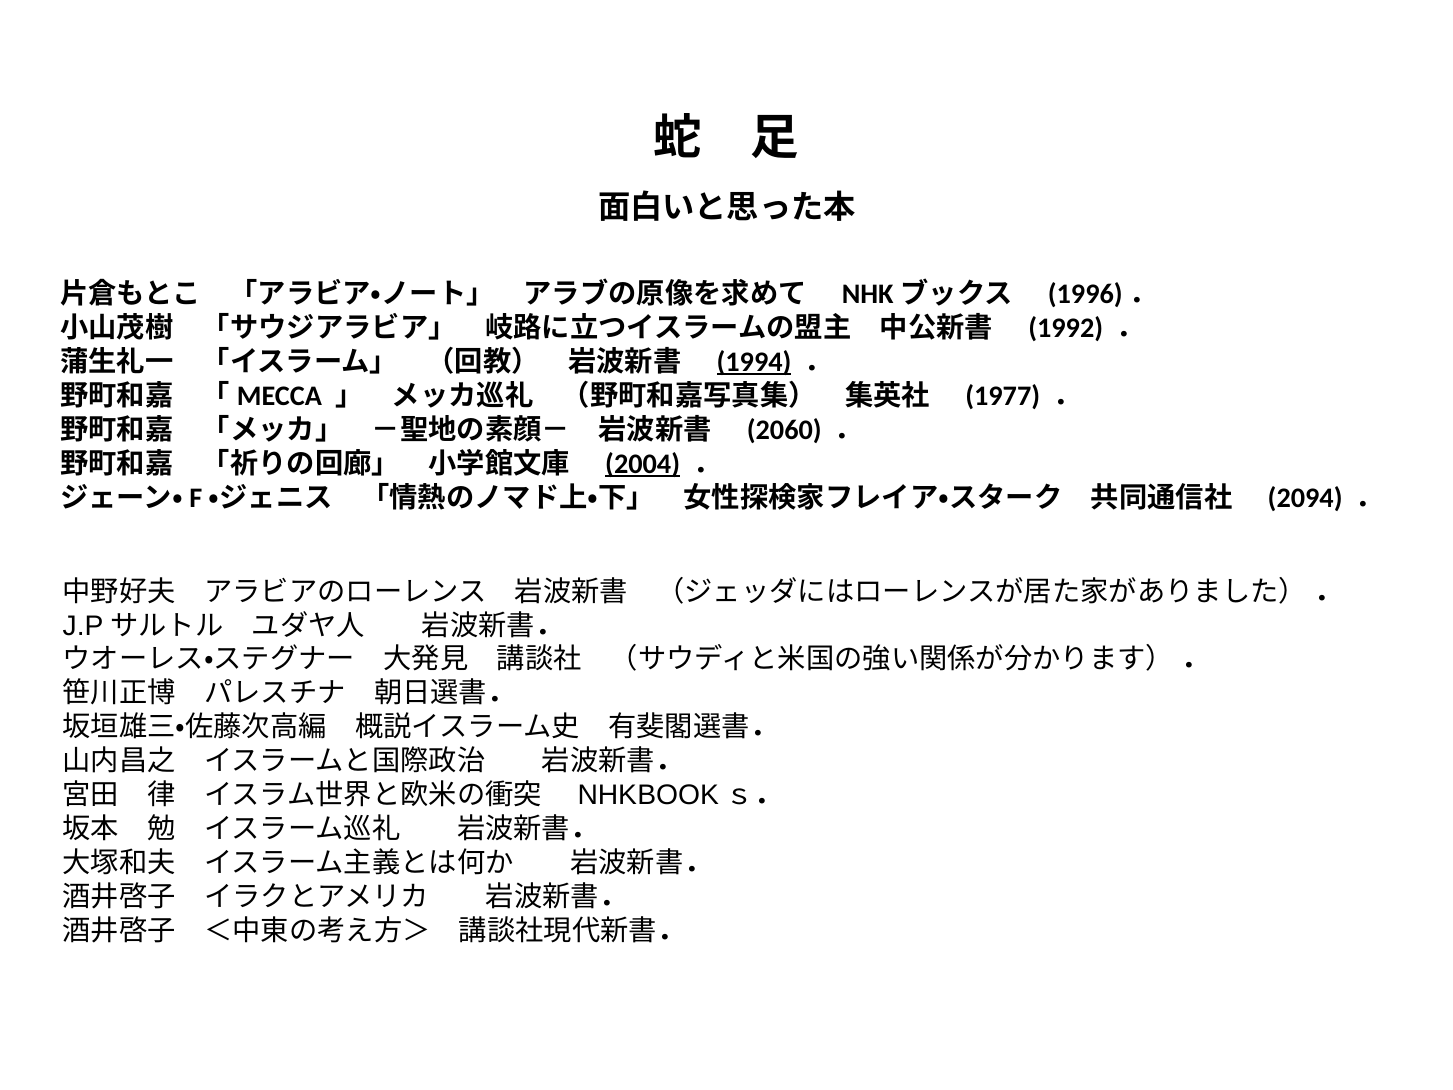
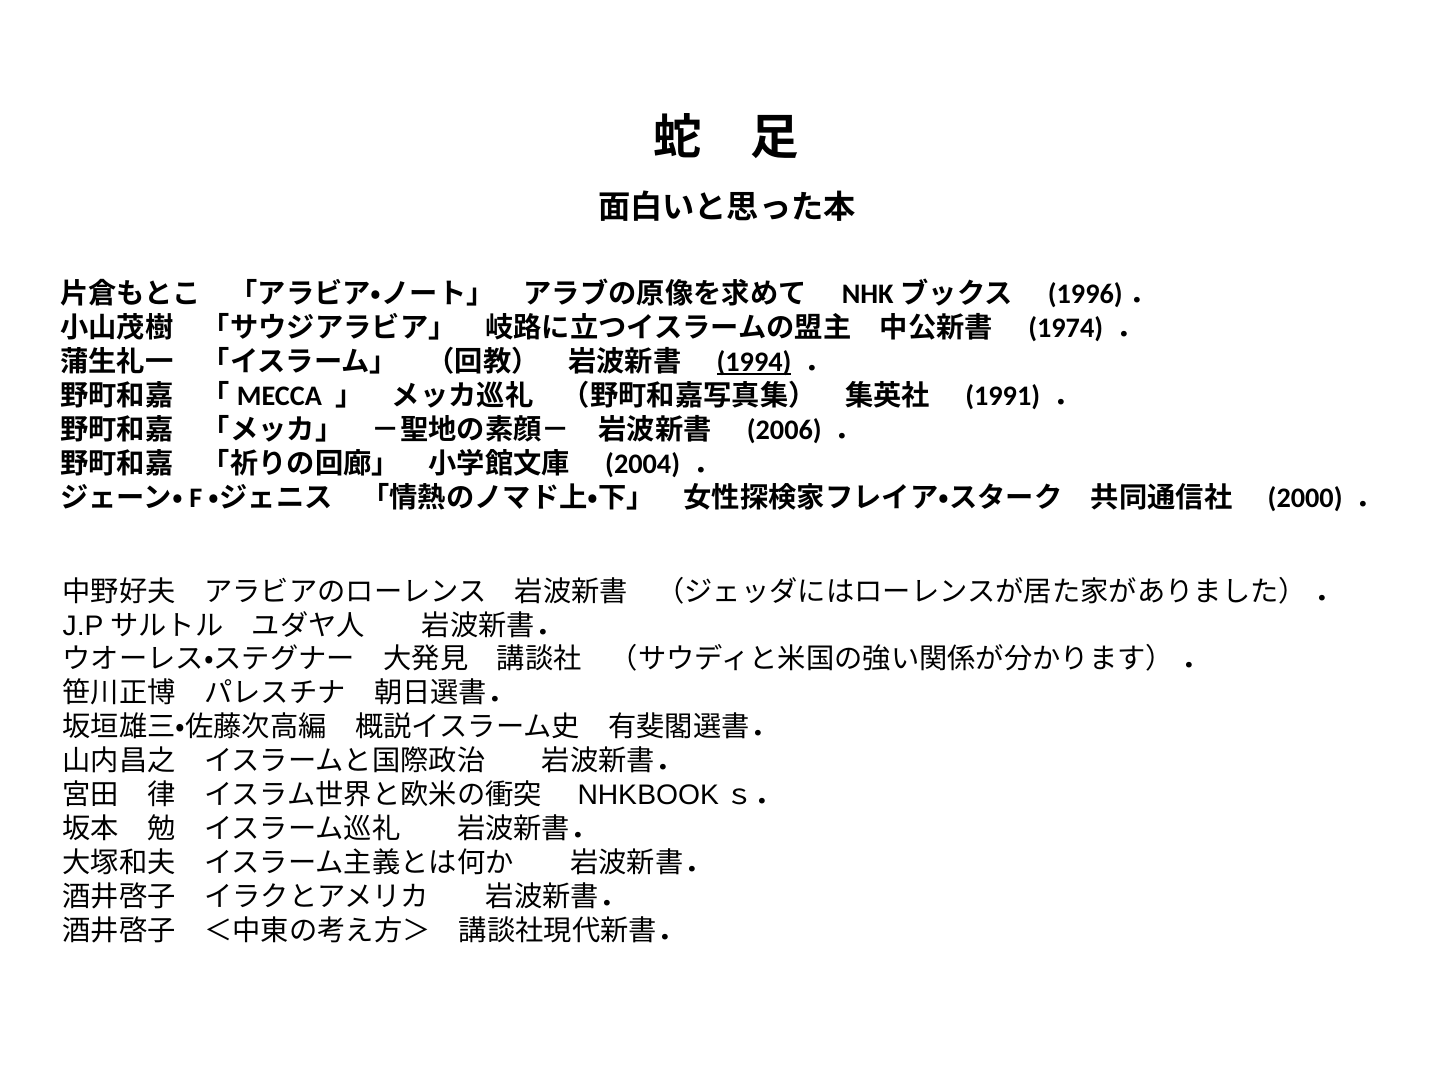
1992: 1992 -> 1974
1977: 1977 -> 1991
2060: 2060 -> 2006
2004 underline: present -> none
2094: 2094 -> 2000
